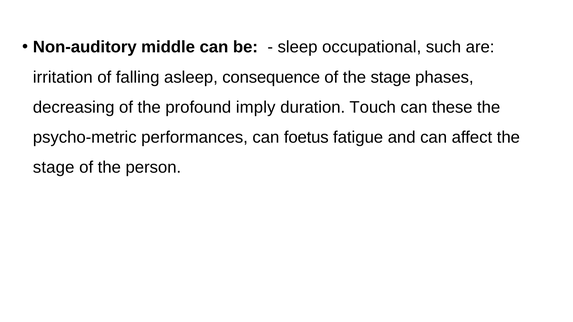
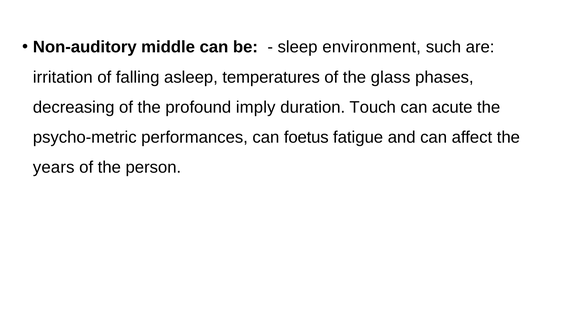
occupational: occupational -> environment
consequence: consequence -> temperatures
of the stage: stage -> glass
these: these -> acute
stage at (54, 168): stage -> years
